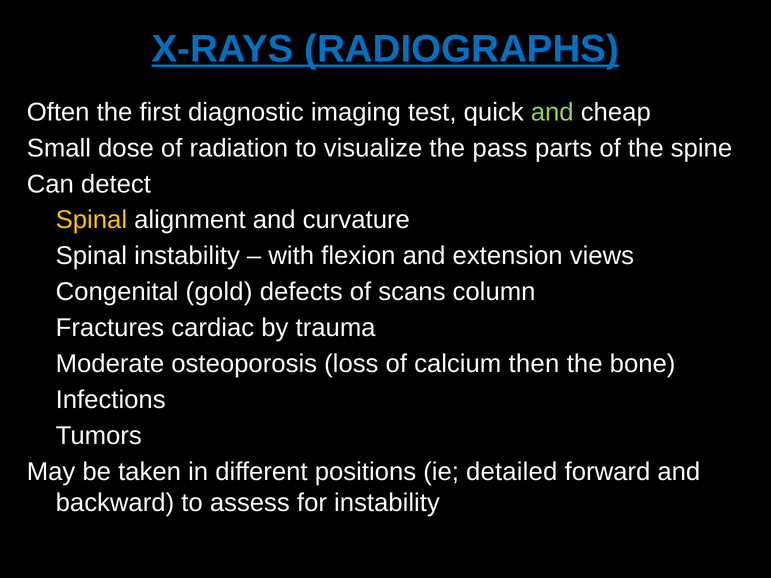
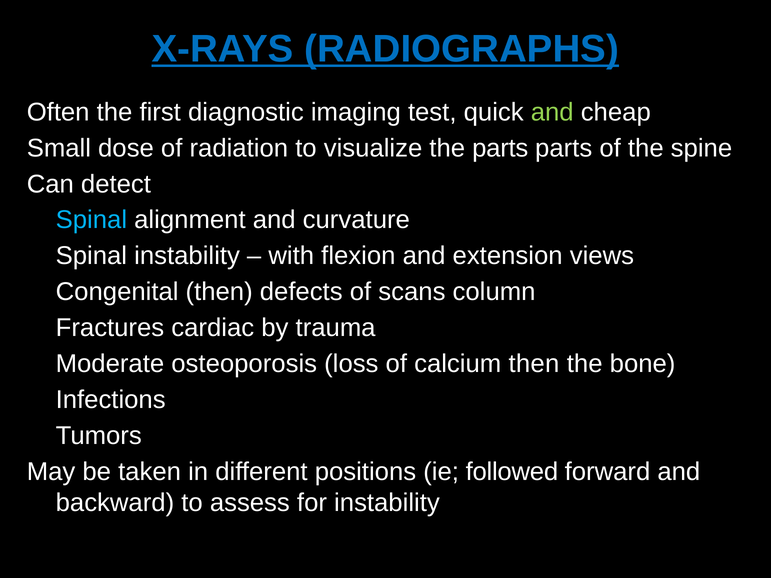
the pass: pass -> parts
Spinal at (91, 220) colour: yellow -> light blue
Congenital gold: gold -> then
detailed: detailed -> followed
